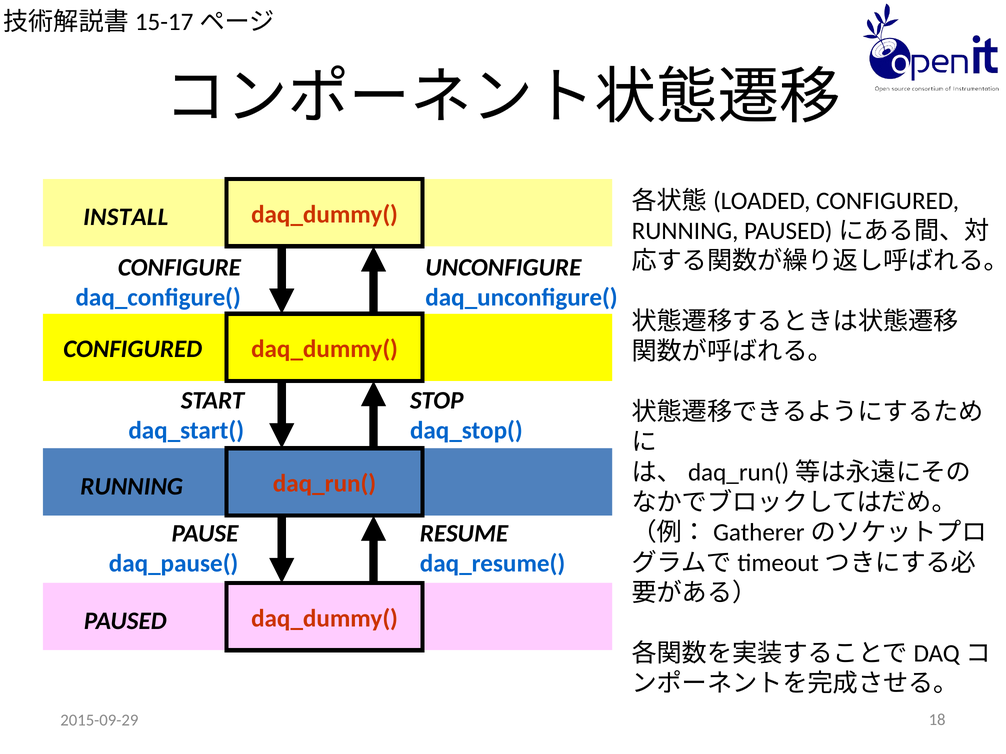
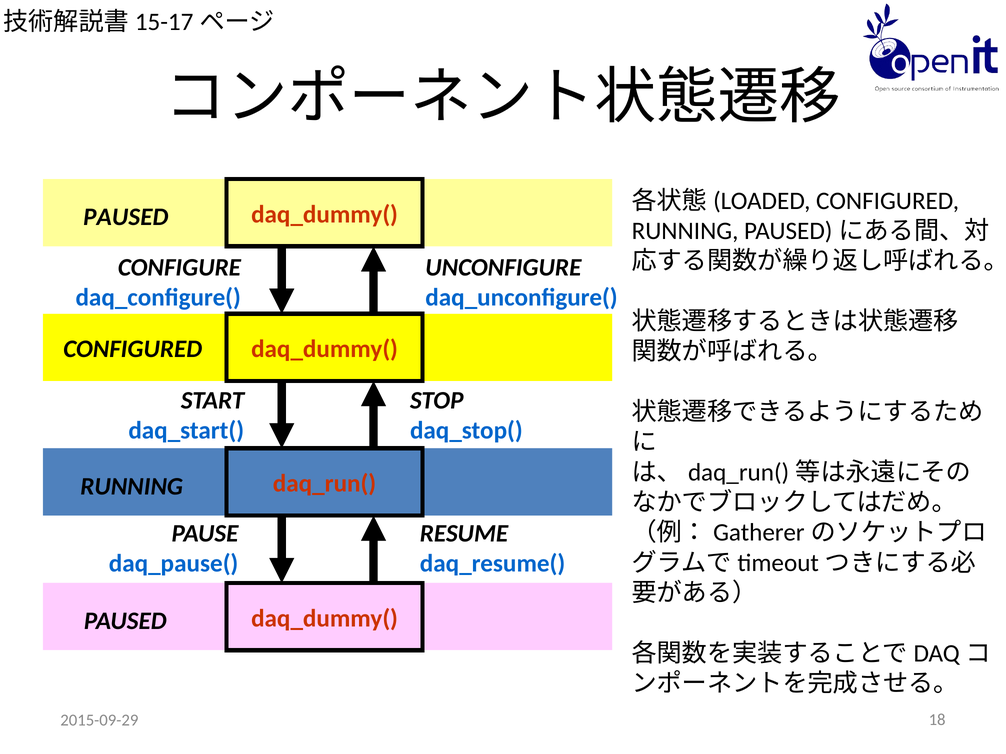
INSTALL at (126, 217): INSTALL -> PAUSED
